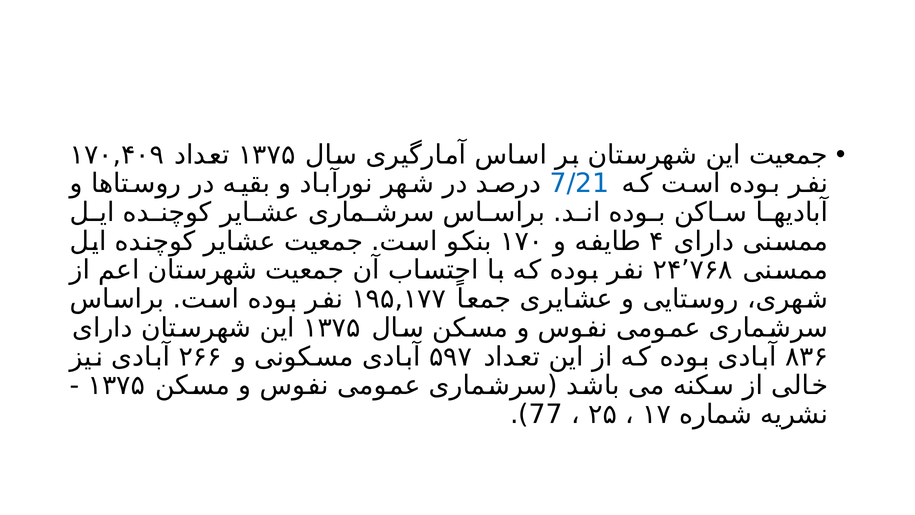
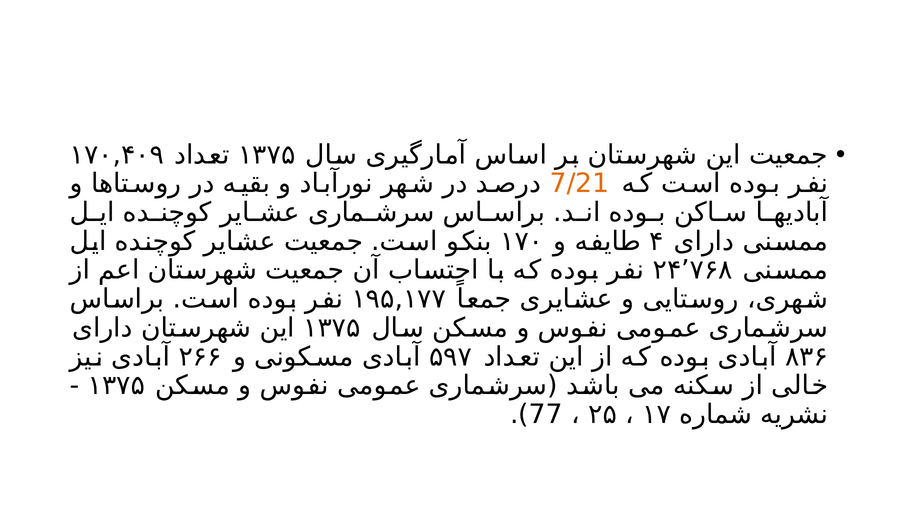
7/21 colour: blue -> orange
